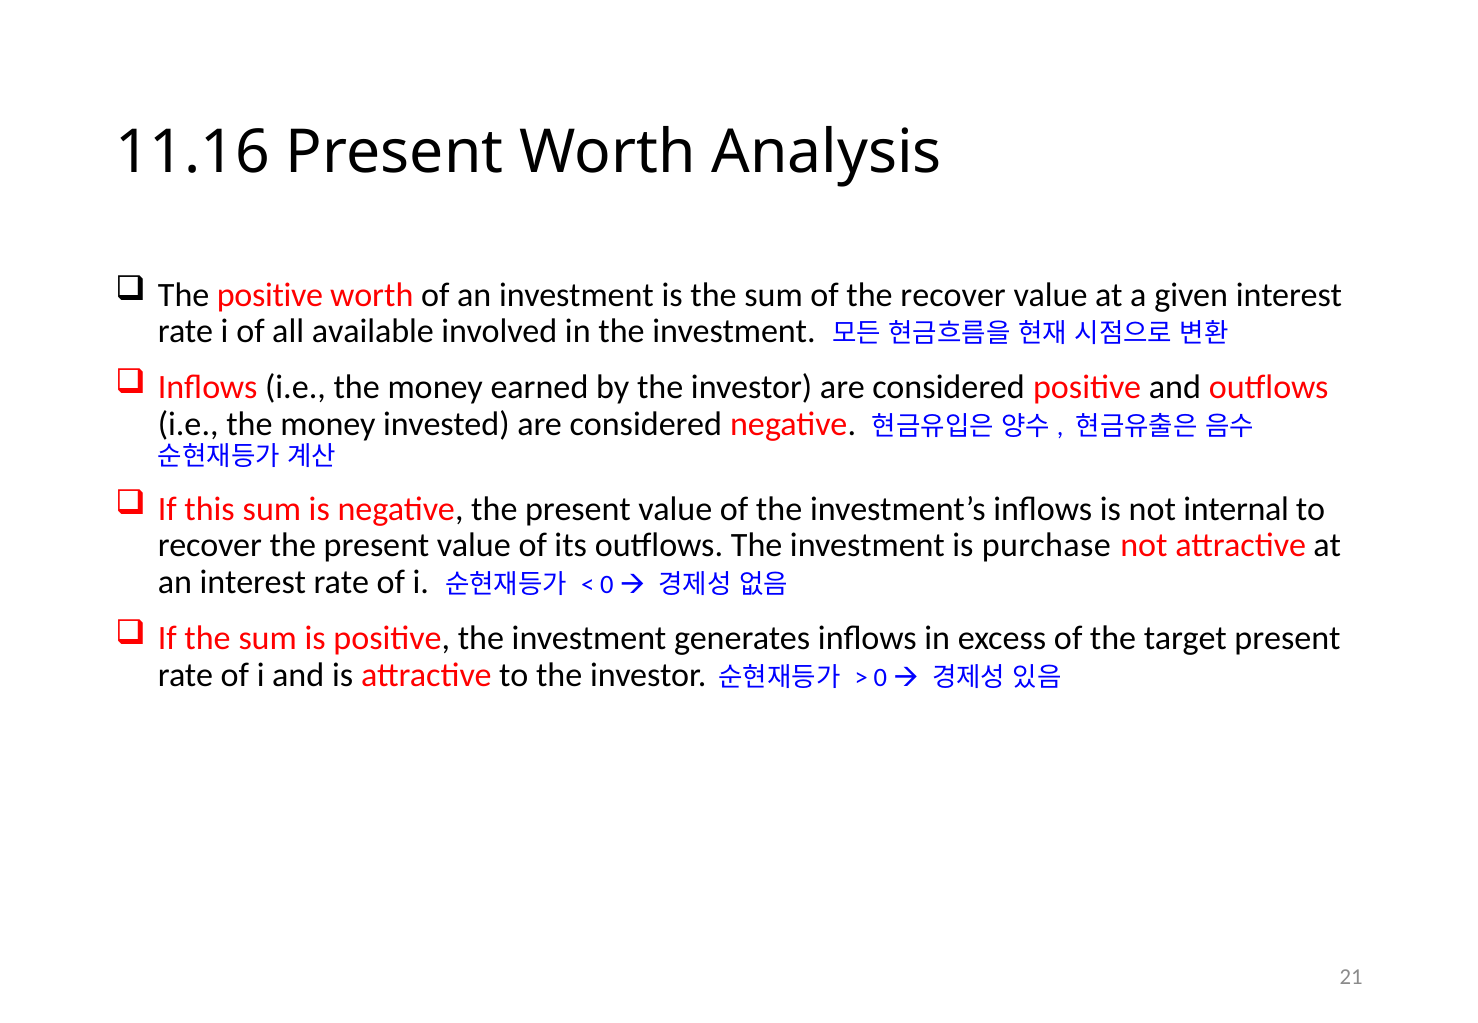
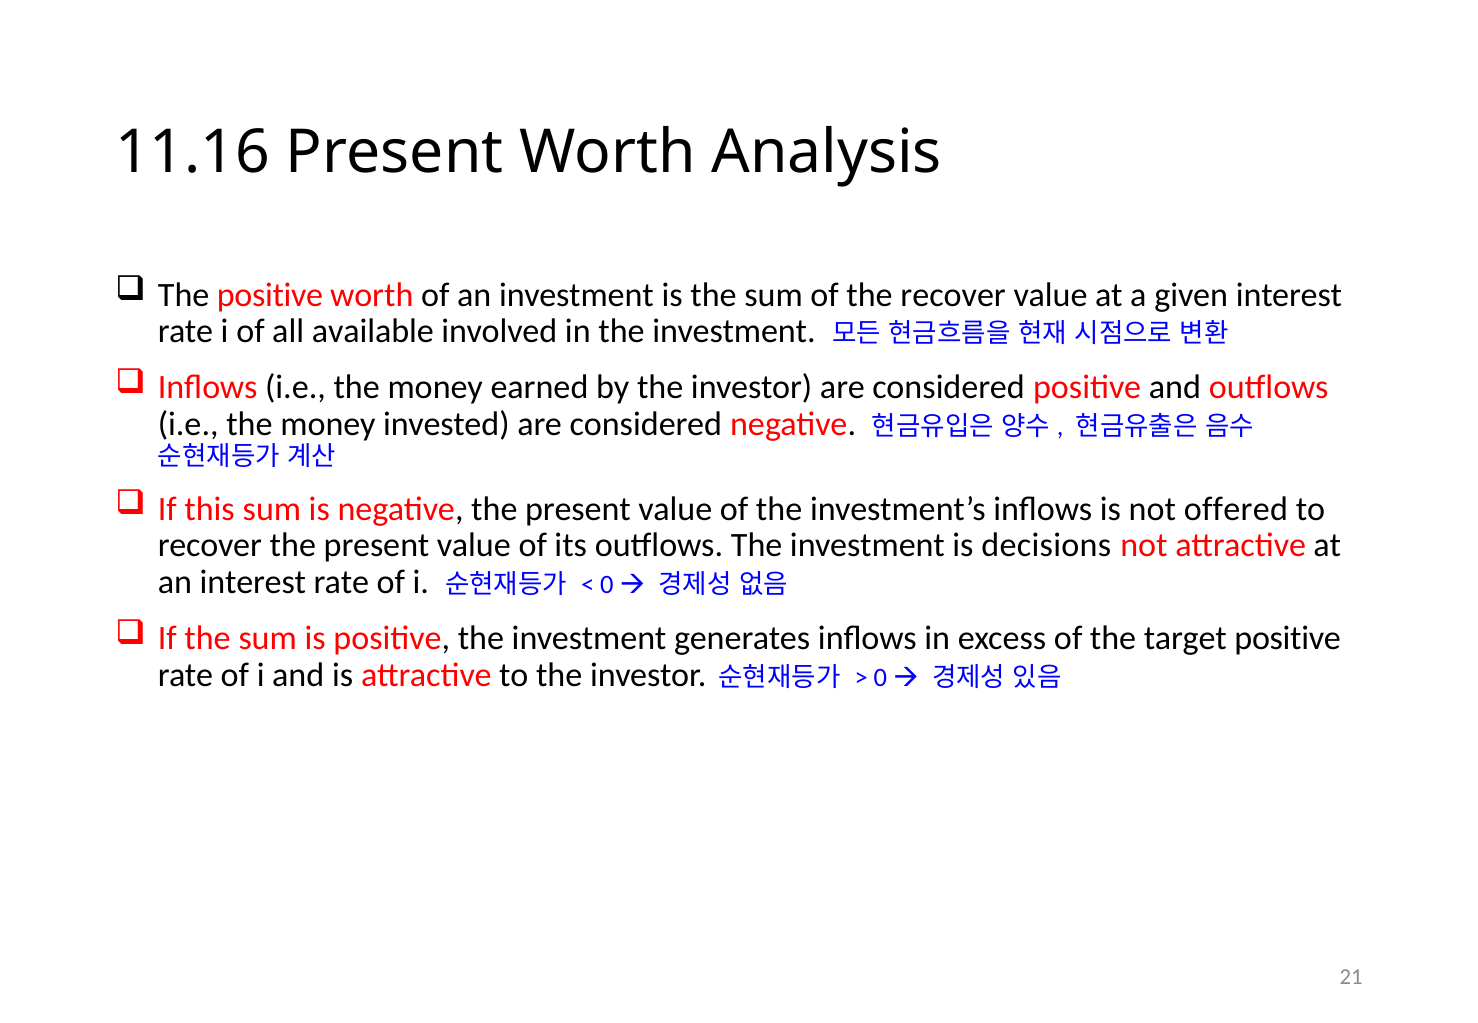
internal: internal -> offered
purchase: purchase -> decisions
target present: present -> positive
